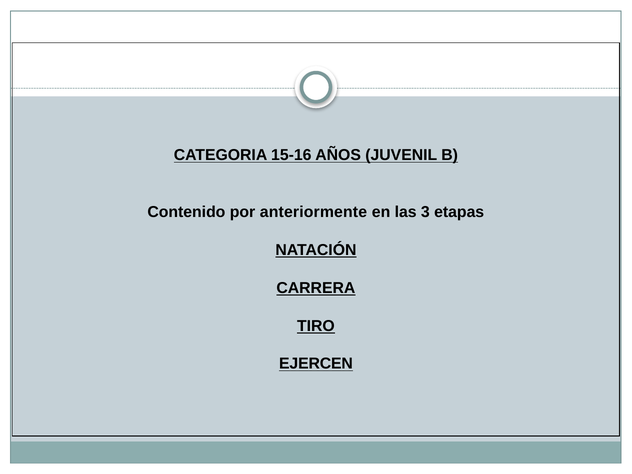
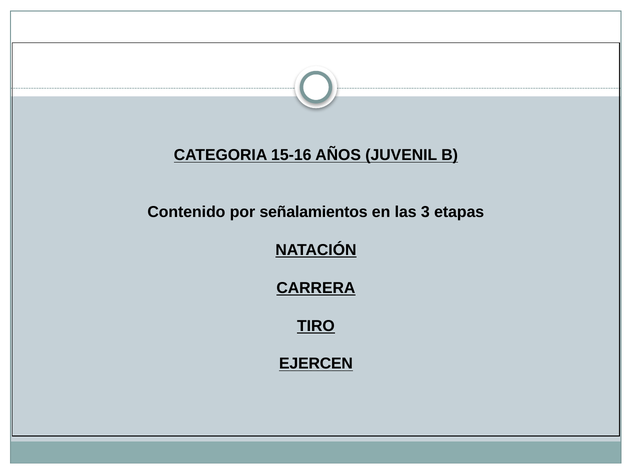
anteriormente: anteriormente -> señalamientos
